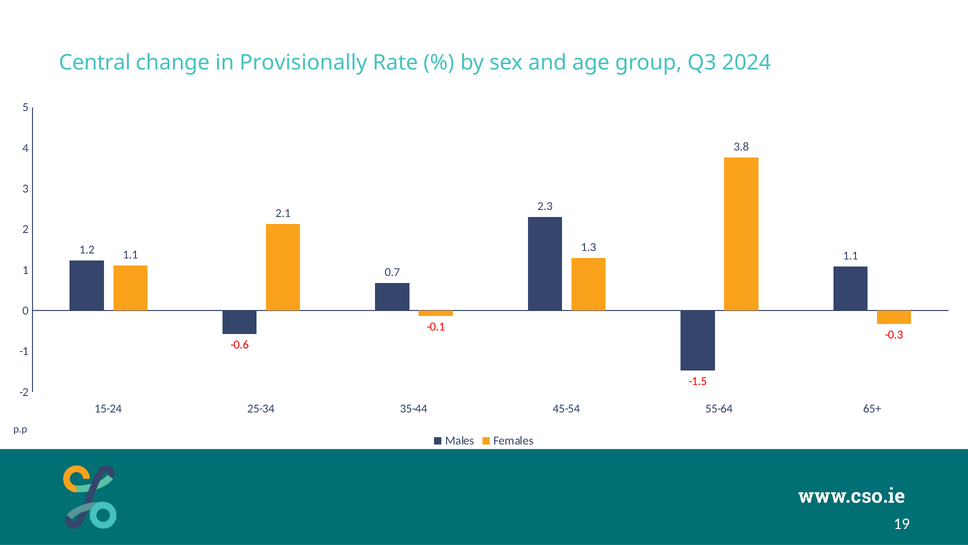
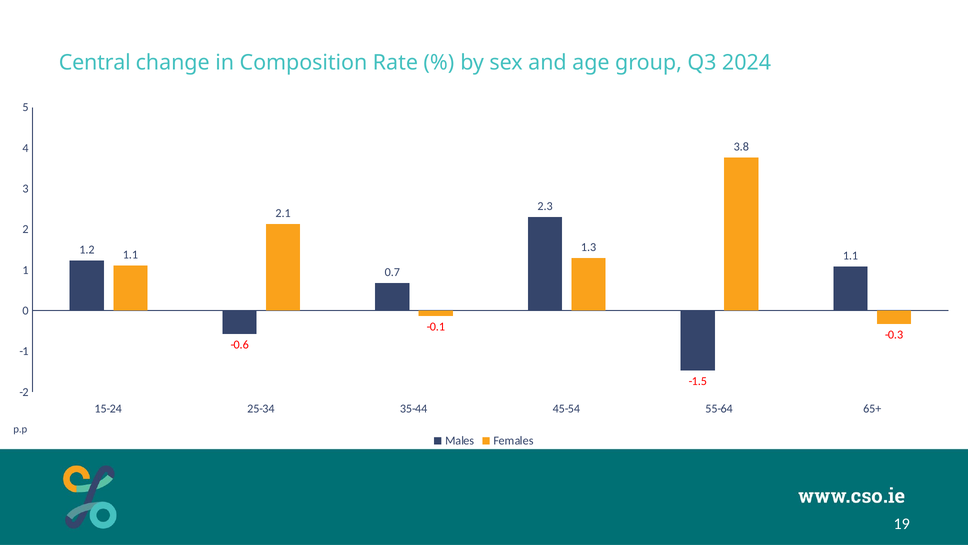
Provisionally: Provisionally -> Composition
